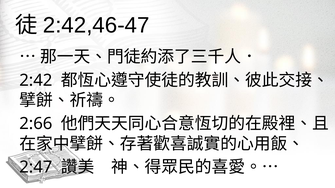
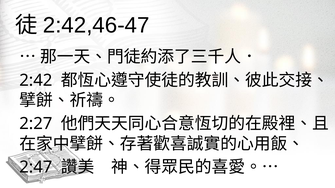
2:66: 2:66 -> 2:27
